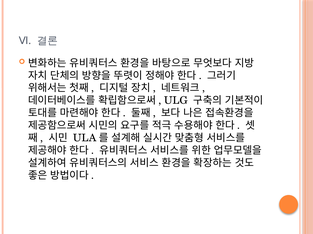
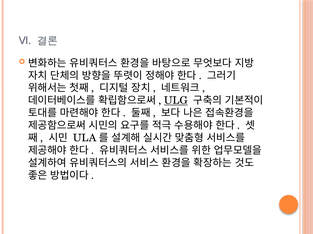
ULG underline: none -> present
